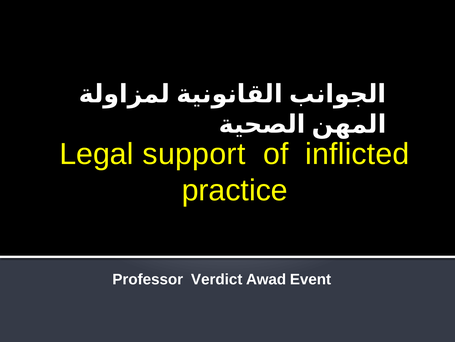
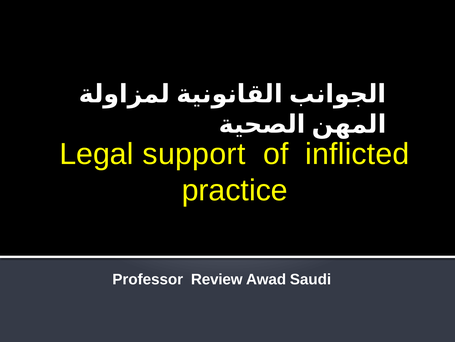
Verdict: Verdict -> Review
Event: Event -> Saudi
